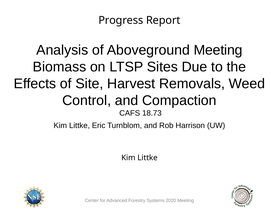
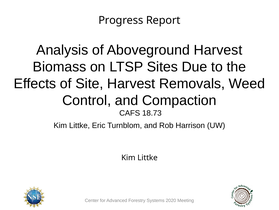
Aboveground Meeting: Meeting -> Harvest
